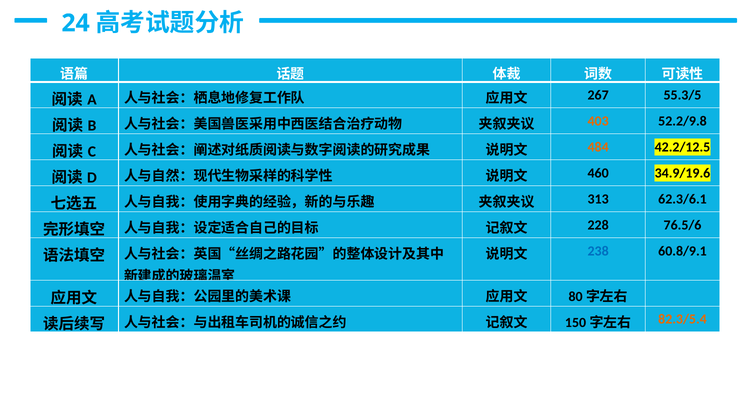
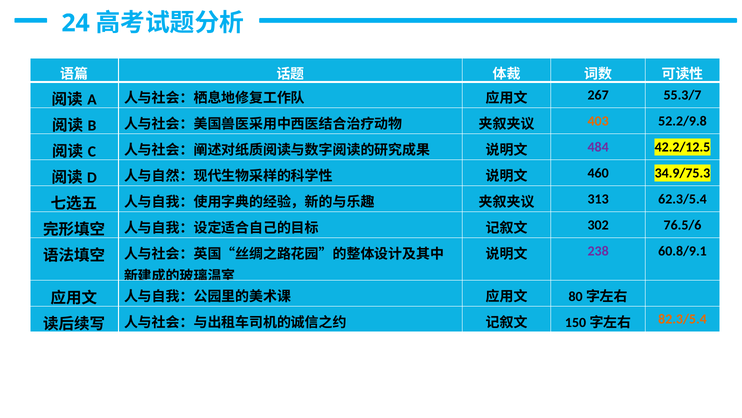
55.3/5: 55.3/5 -> 55.3/7
484 colour: orange -> purple
34.9/19.6: 34.9/19.6 -> 34.9/75.3
62.3/6.1: 62.3/6.1 -> 62.3/5.4
228: 228 -> 302
238 colour: blue -> purple
